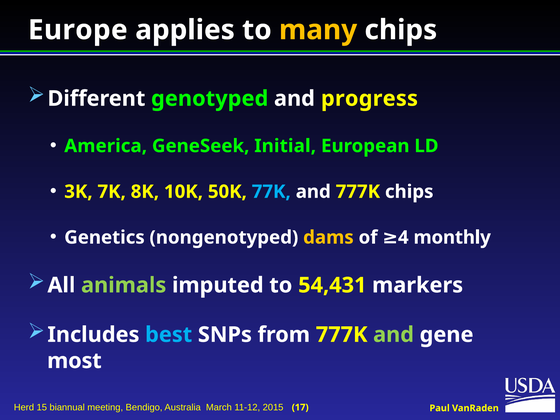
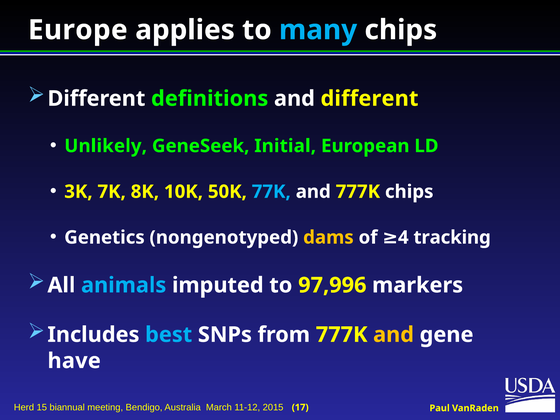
many colour: yellow -> light blue
genotyped: genotyped -> definitions
and progress: progress -> different
America: America -> Unlikely
monthly: monthly -> tracking
animals colour: light green -> light blue
54,431: 54,431 -> 97,996
and at (394, 335) colour: light green -> yellow
most: most -> have
